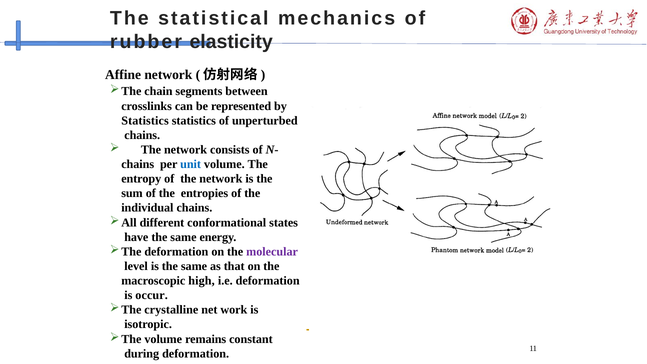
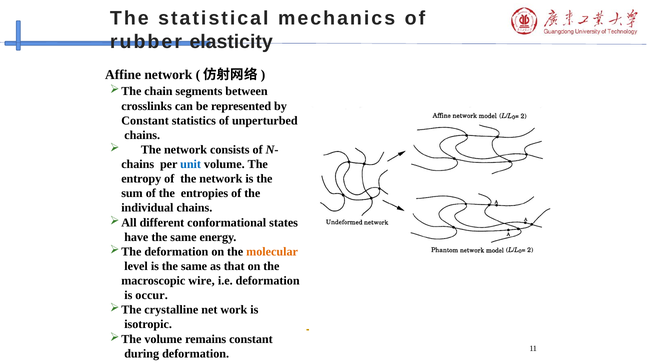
Statistics at (145, 121): Statistics -> Constant
molecular colour: purple -> orange
high: high -> wire
